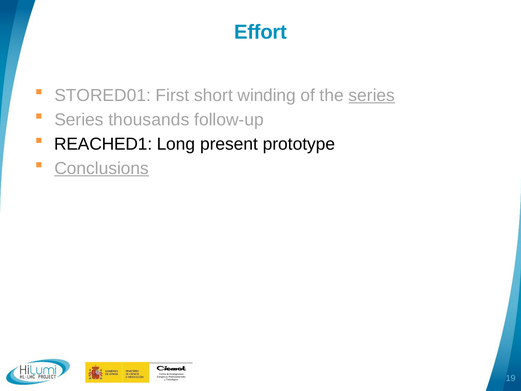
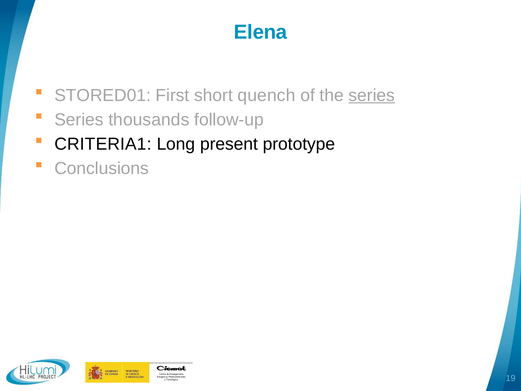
Effort: Effort -> Elena
winding: winding -> quench
REACHED1: REACHED1 -> CRITERIA1
Conclusions underline: present -> none
